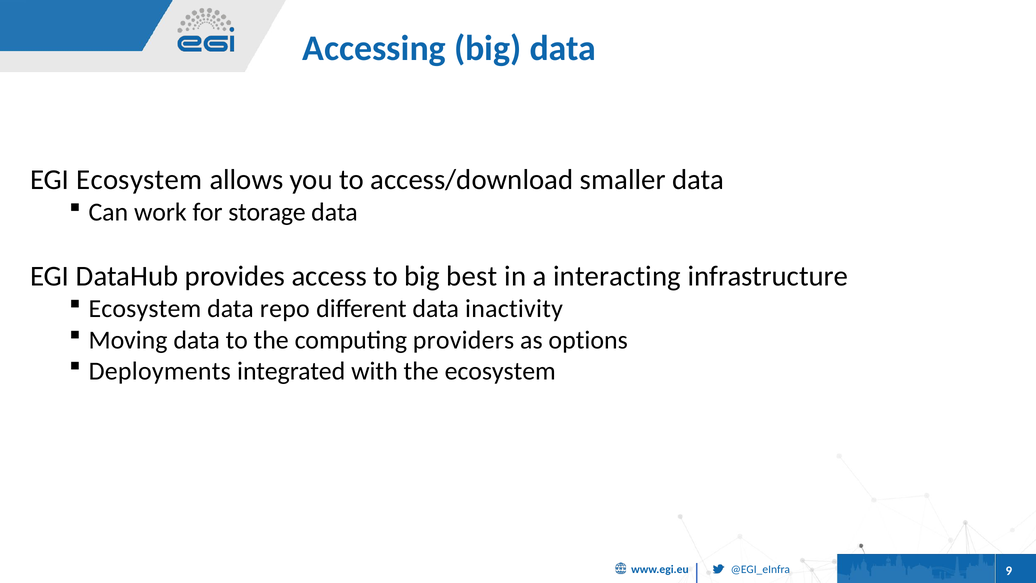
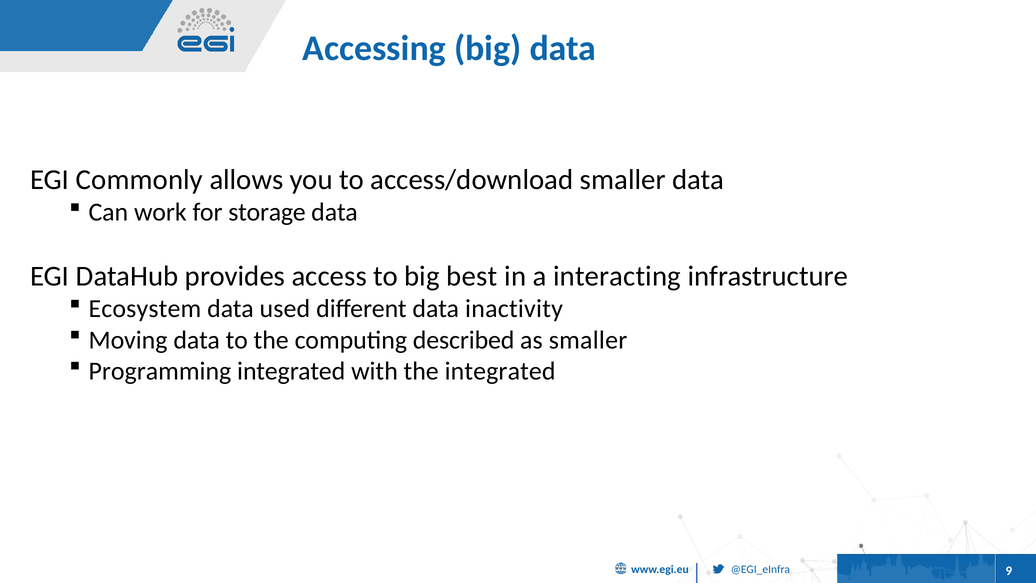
EGI Ecosystem: Ecosystem -> Commonly
repo: repo -> used
providers: providers -> described
as options: options -> smaller
Deployments: Deployments -> Programming
the ecosystem: ecosystem -> integrated
